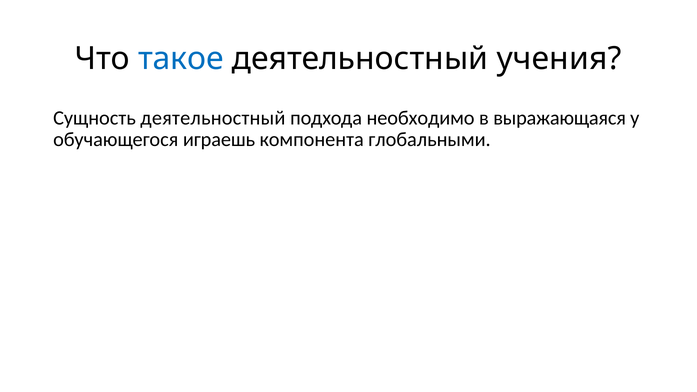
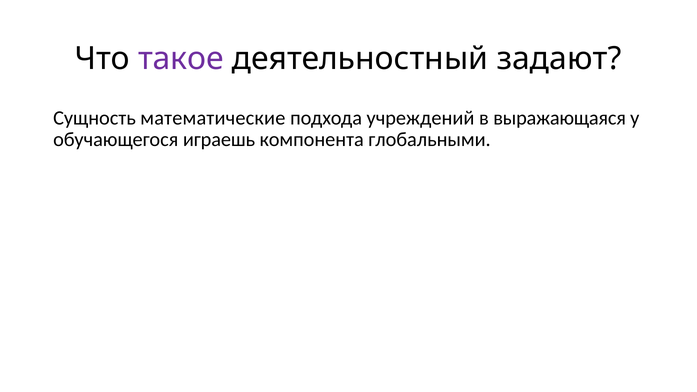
такое colour: blue -> purple
учения: учения -> задают
Сущность деятельностный: деятельностный -> математические
необходимо: необходимо -> учреждений
